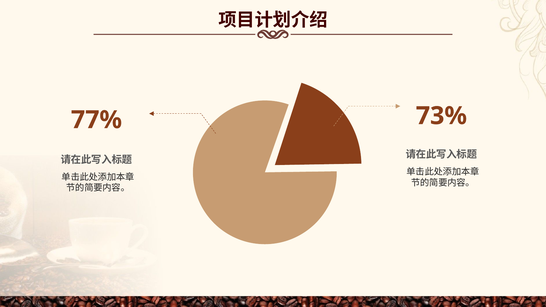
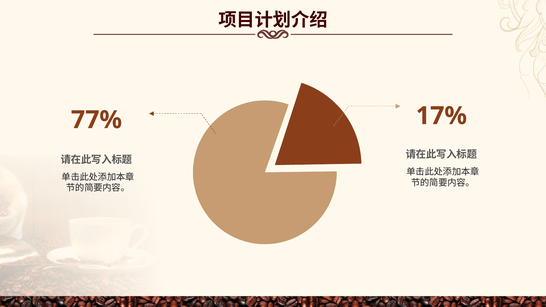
73%: 73% -> 17%
